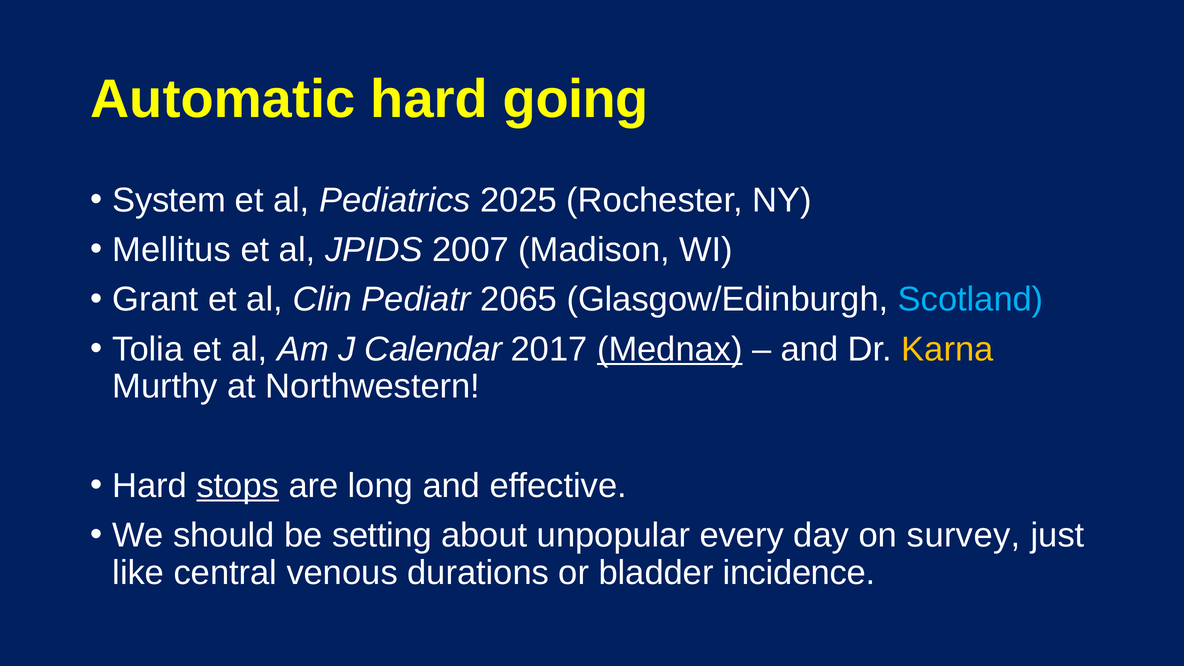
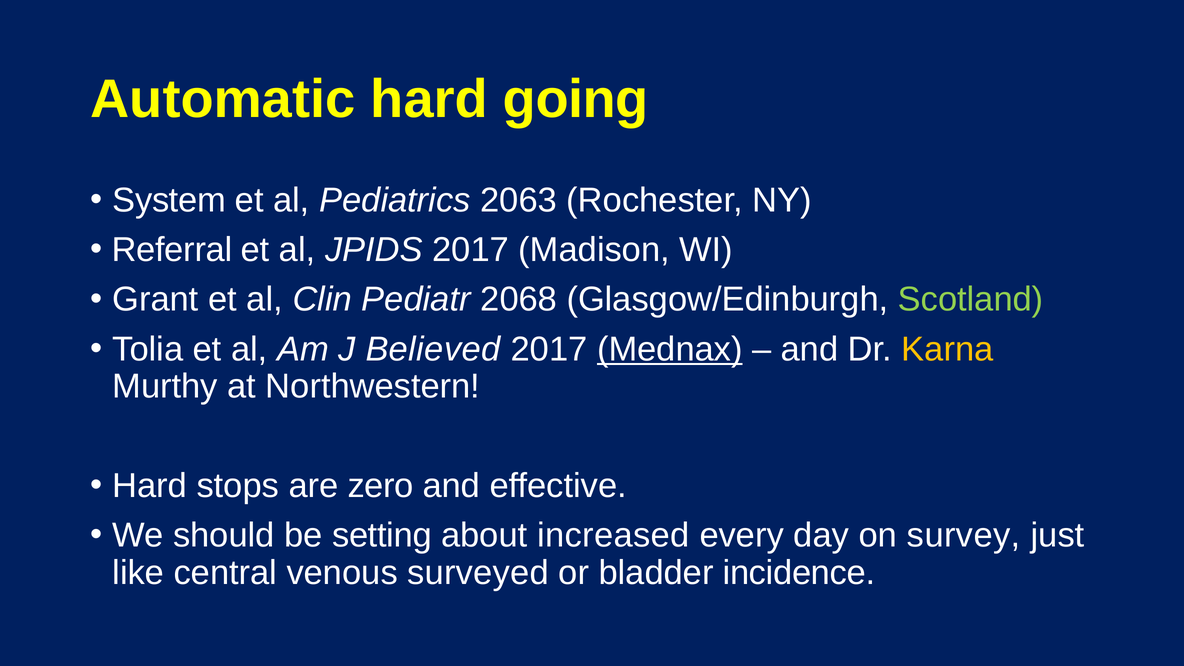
2025: 2025 -> 2063
Mellitus: Mellitus -> Referral
JPIDS 2007: 2007 -> 2017
2065: 2065 -> 2068
Scotland colour: light blue -> light green
Calendar: Calendar -> Believed
stops underline: present -> none
long: long -> zero
unpopular: unpopular -> increased
durations: durations -> surveyed
